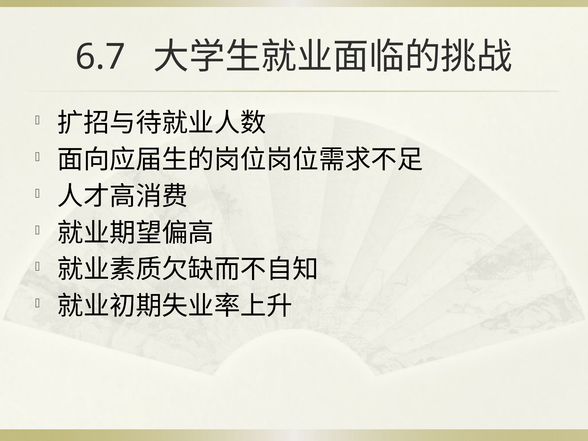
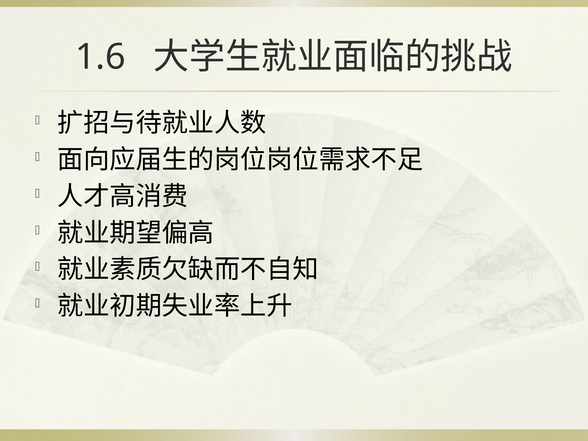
6.7: 6.7 -> 1.6
